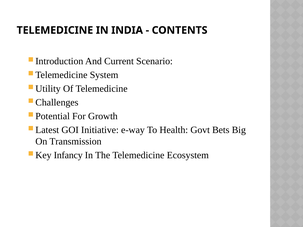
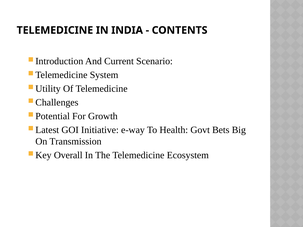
Infancy: Infancy -> Overall
